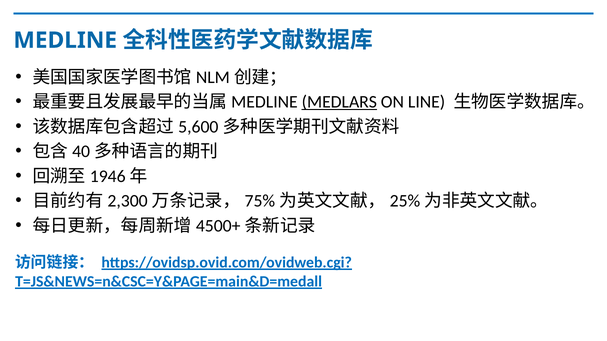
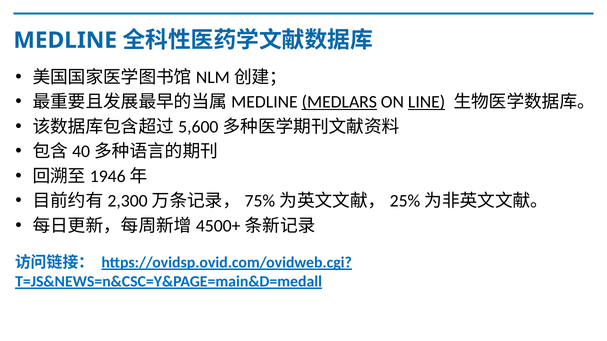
LINE underline: none -> present
